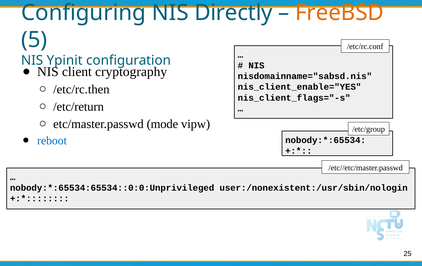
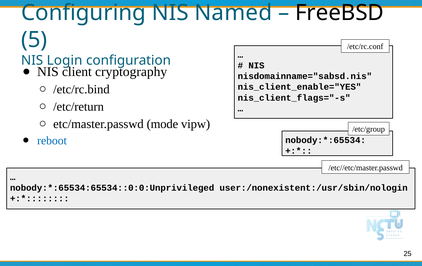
Directly: Directly -> Named
FreeBSD colour: orange -> black
Ypinit: Ypinit -> Login
/etc/rc.then: /etc/rc.then -> /etc/rc.bind
